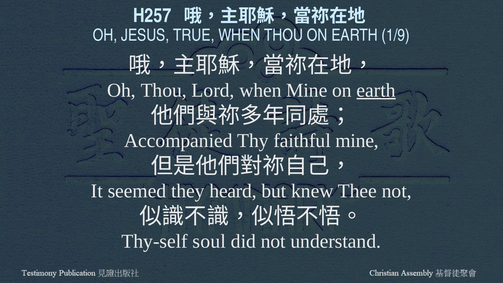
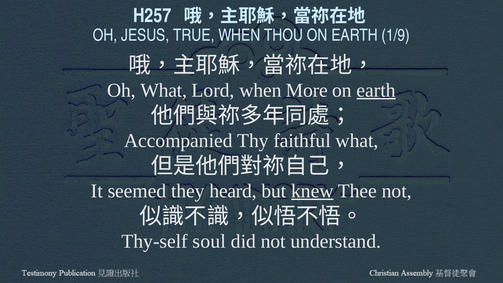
Oh Thou: Thou -> What
when Mine: Mine -> More
faithful mine: mine -> what
knew underline: none -> present
